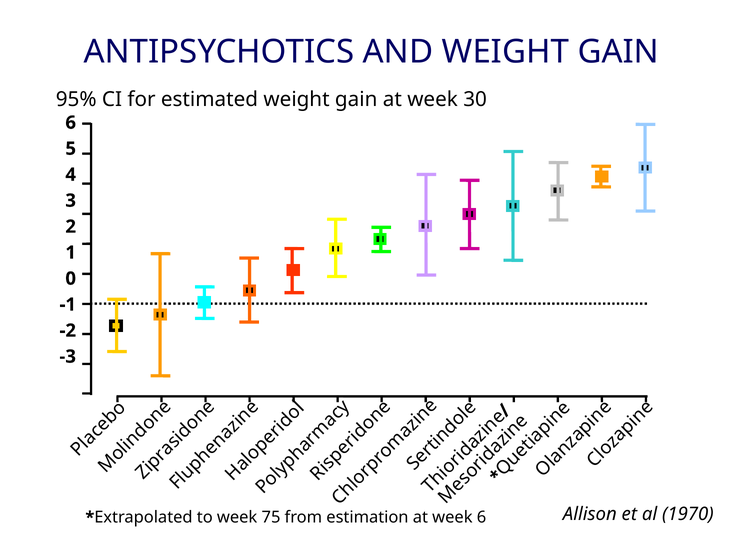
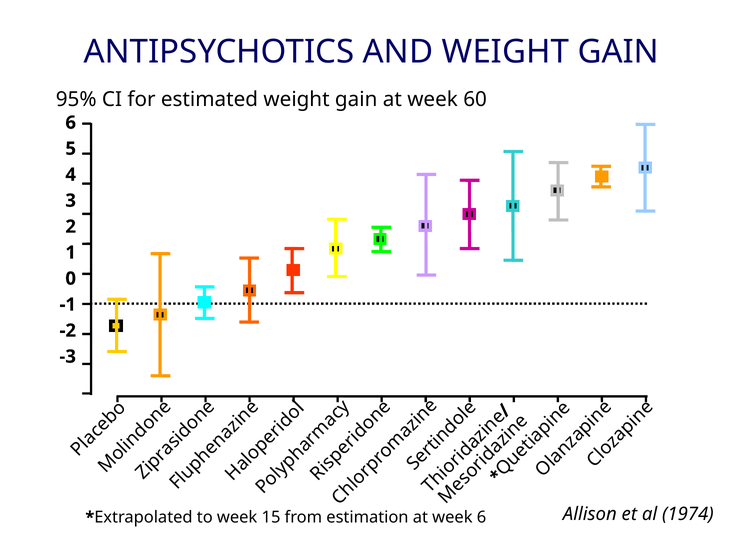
30: 30 -> 60
75: 75 -> 15
1970: 1970 -> 1974
